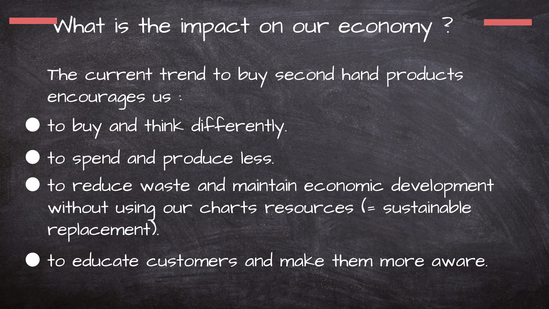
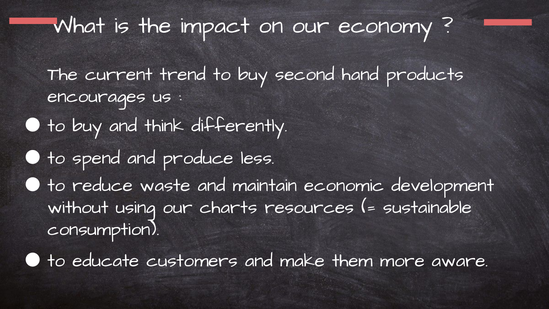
replacement: replacement -> consumption
